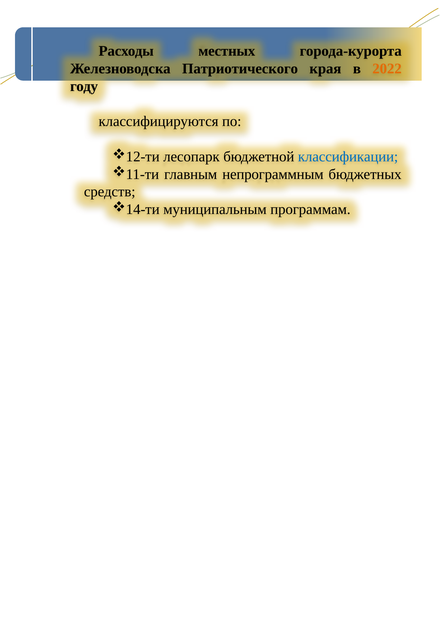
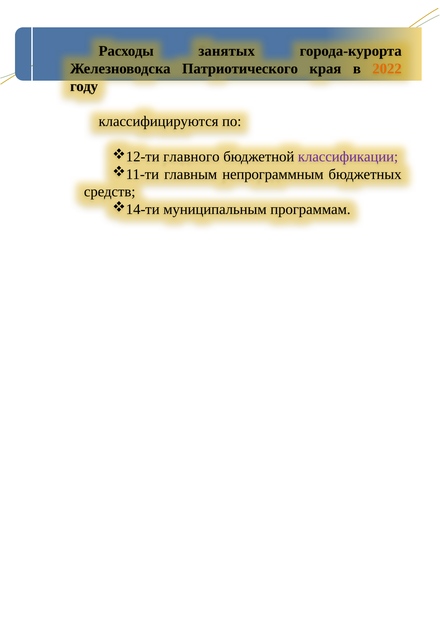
местных: местных -> занятых
лесопарк: лесопарк -> главного
классификации colour: blue -> purple
